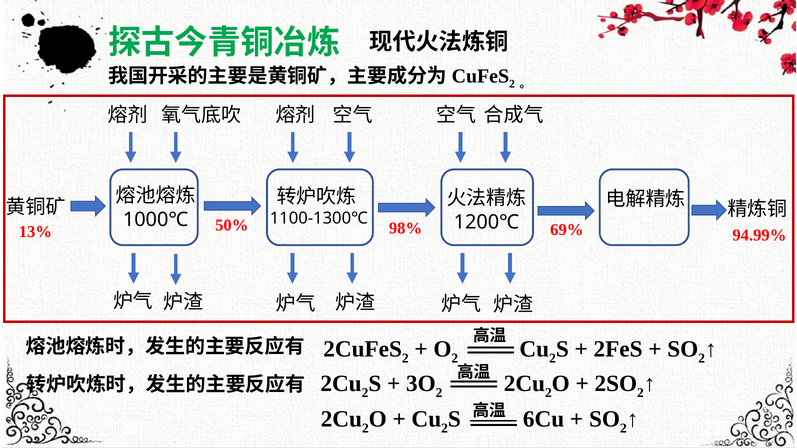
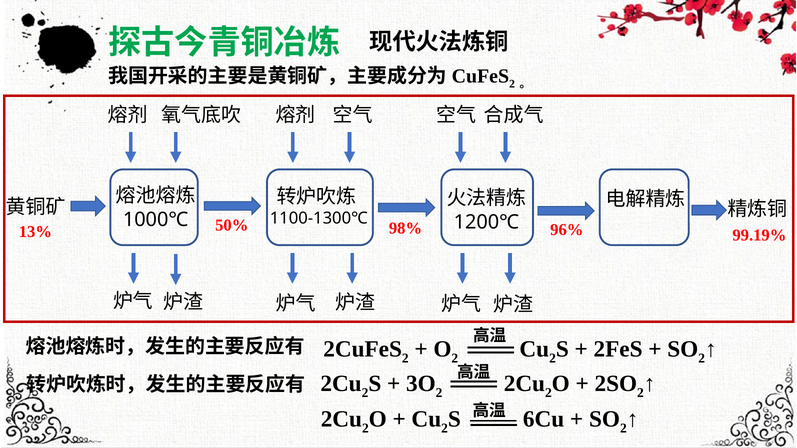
69%: 69% -> 96%
94.99%: 94.99% -> 99.19%
